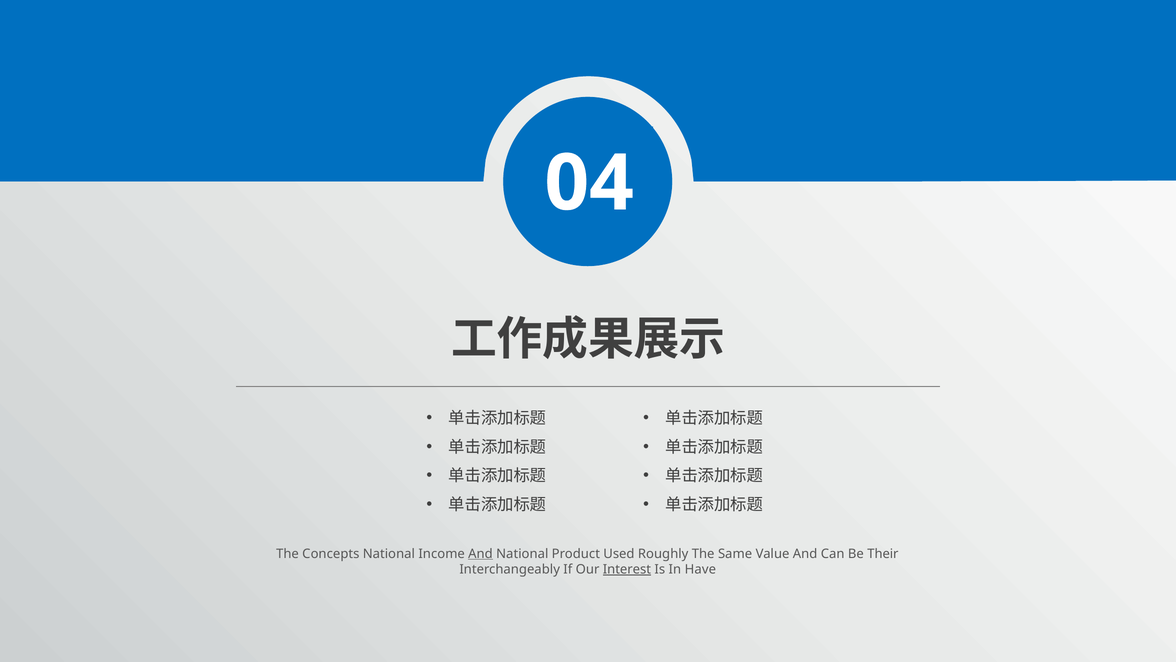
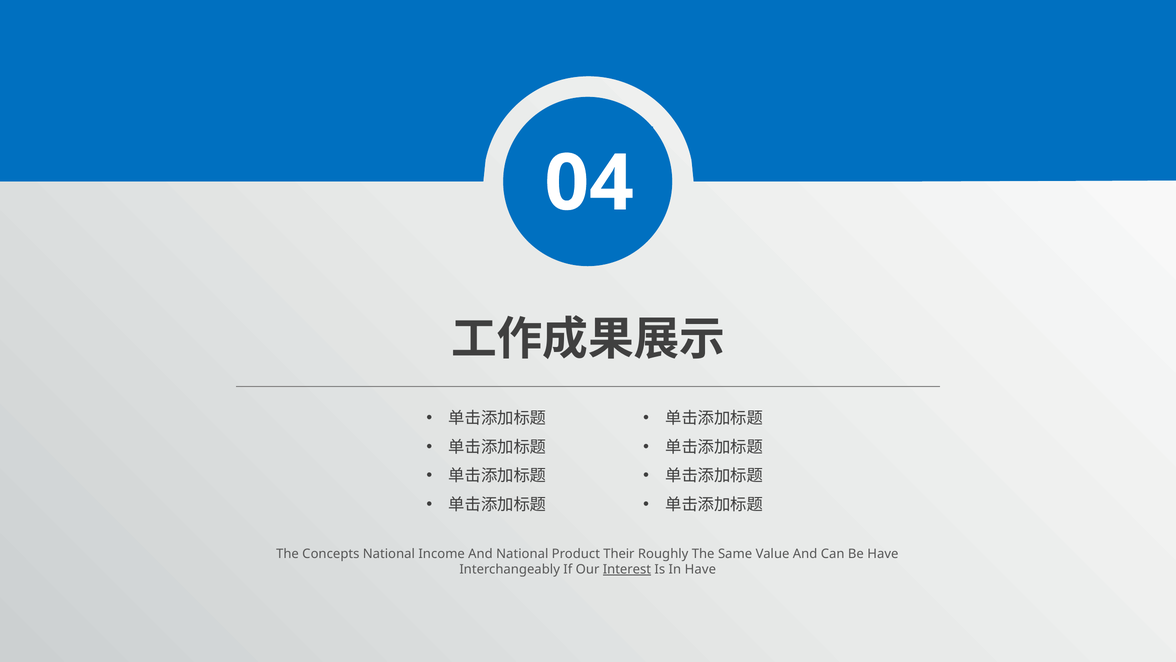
And at (480, 553) underline: present -> none
Used: Used -> Their
Be Their: Their -> Have
